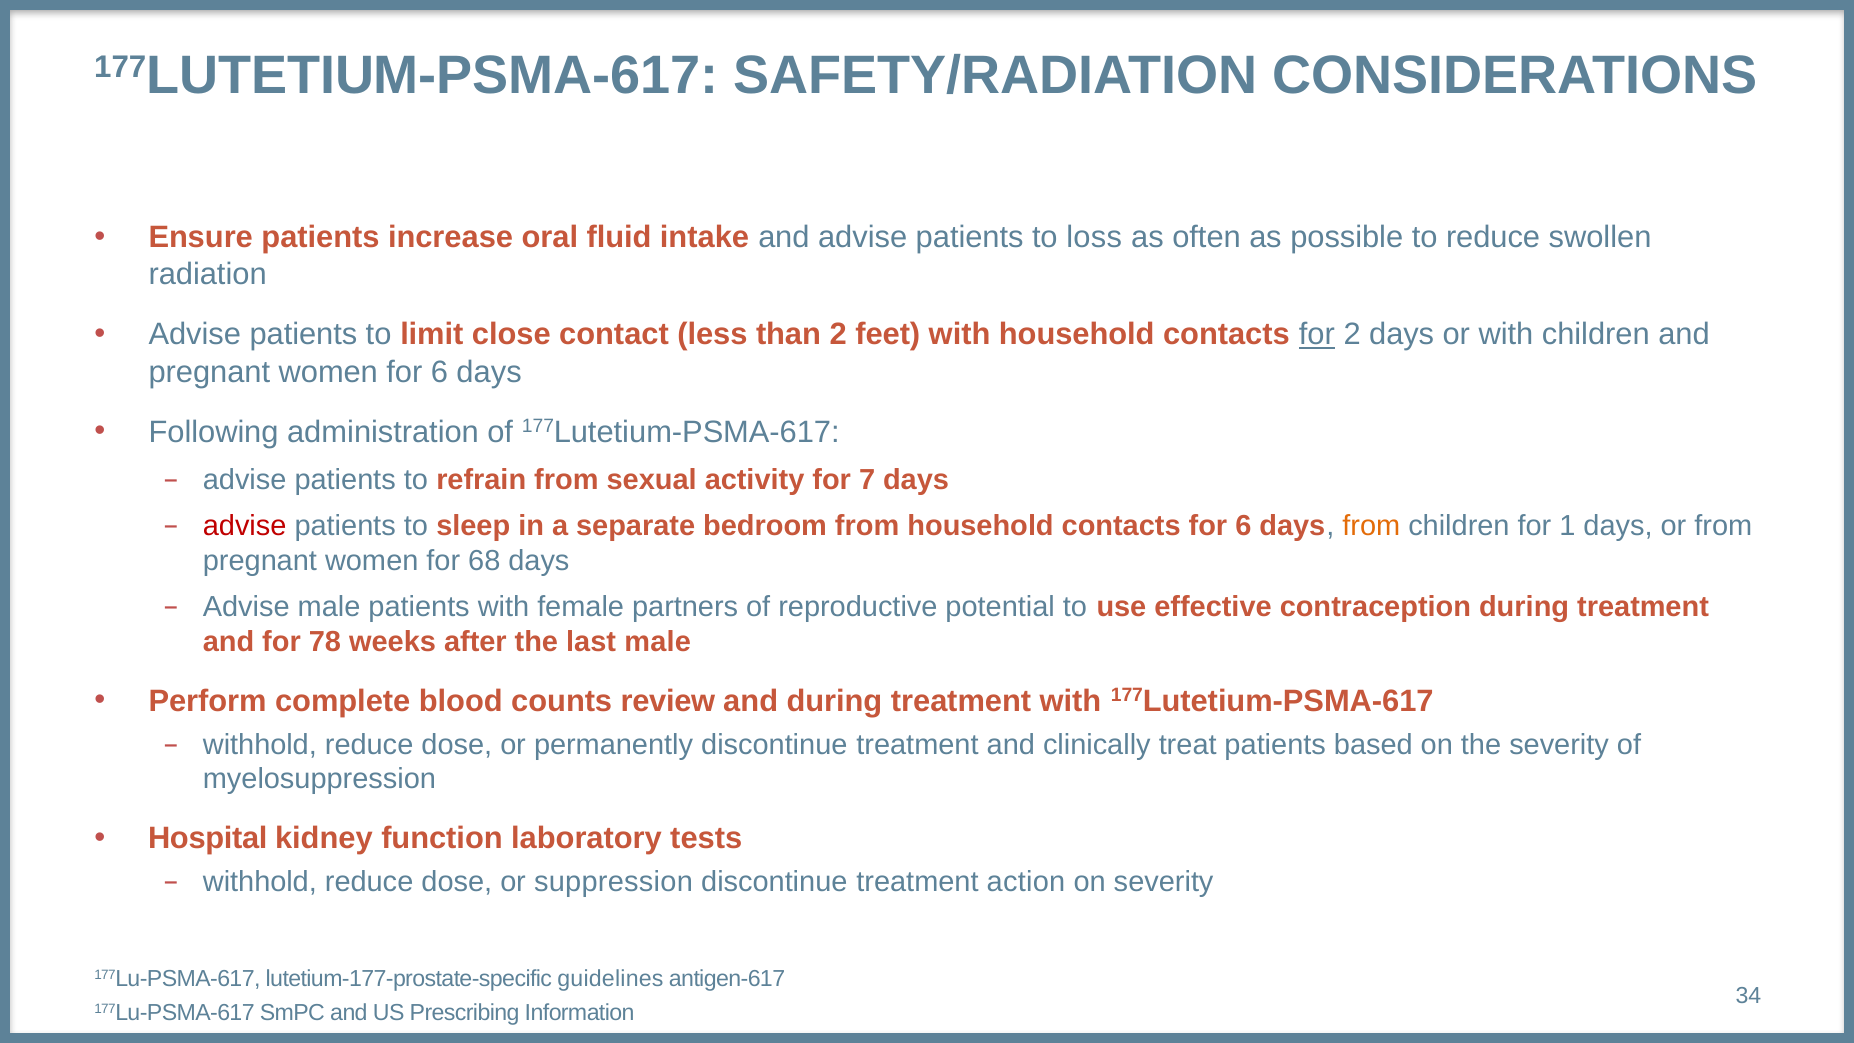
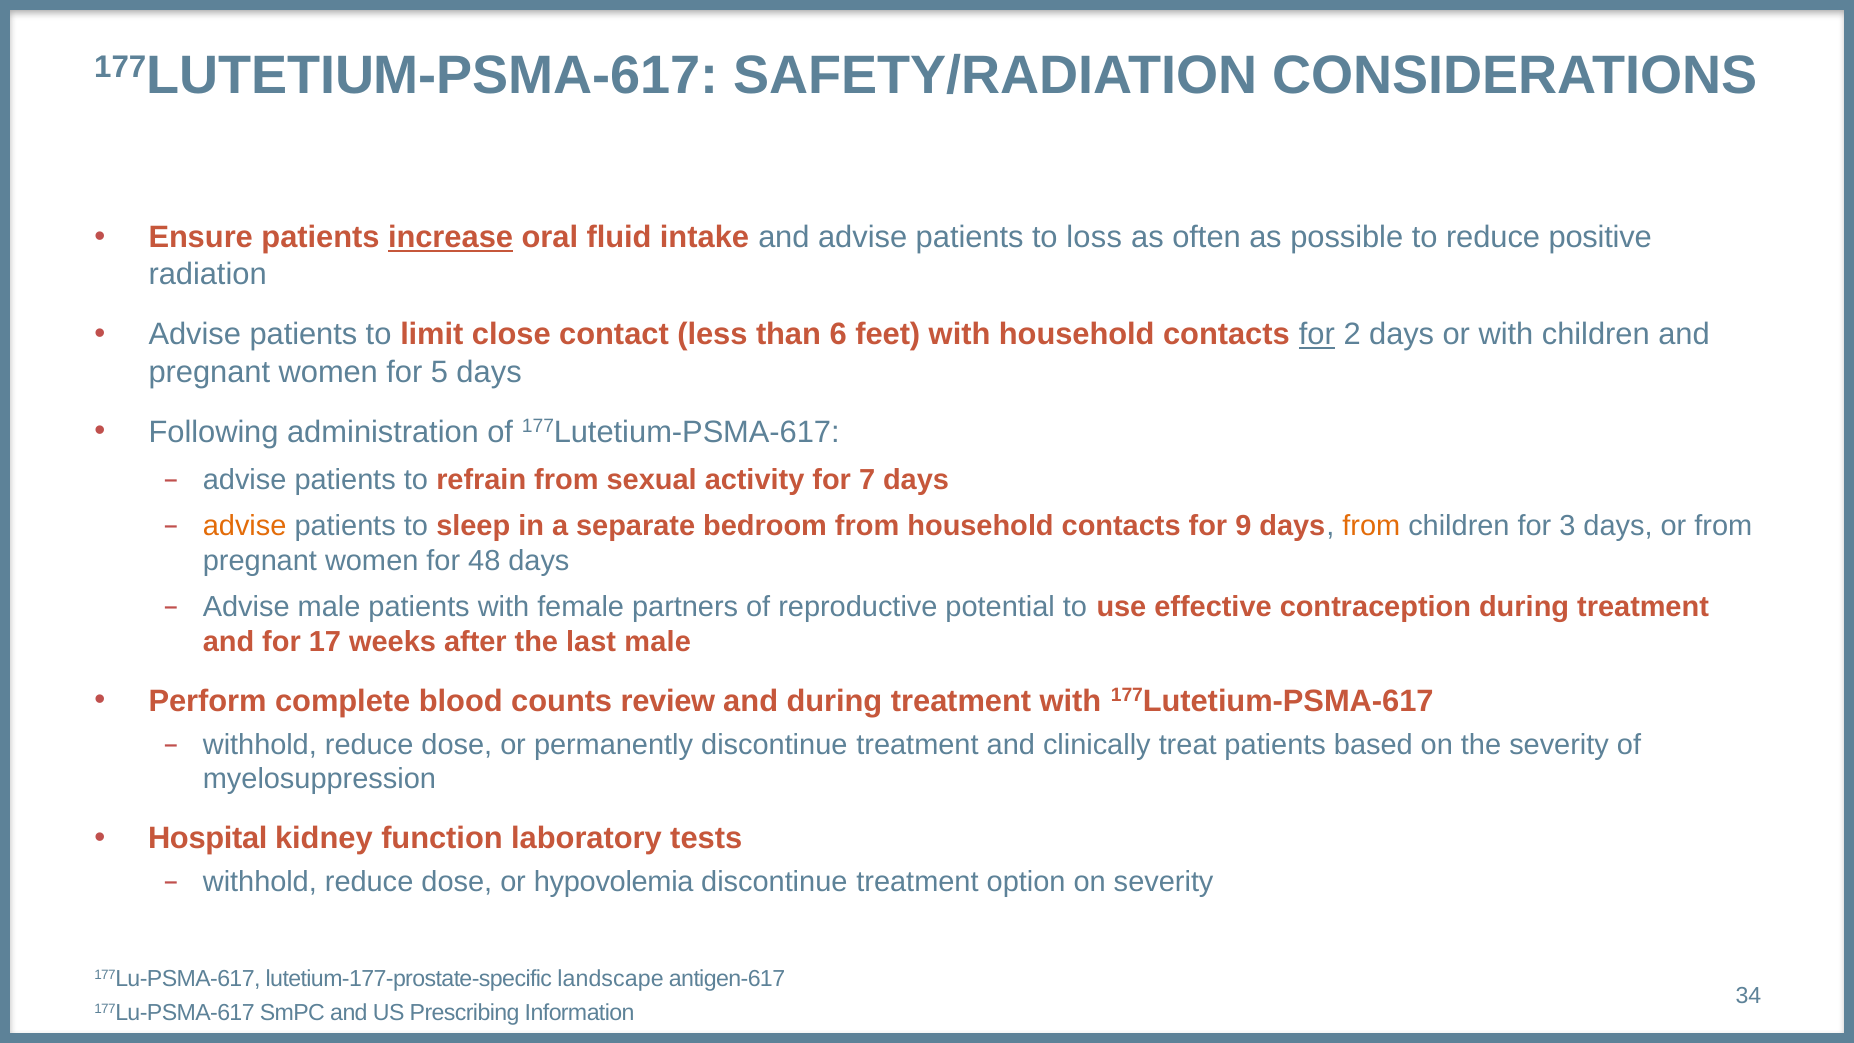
increase underline: none -> present
swollen: swollen -> positive
than 2: 2 -> 6
women for 6: 6 -> 5
advise at (245, 526) colour: red -> orange
contacts for 6: 6 -> 9
1: 1 -> 3
68: 68 -> 48
78: 78 -> 17
suppression: suppression -> hypovolemia
action: action -> option
guidelines: guidelines -> landscape
